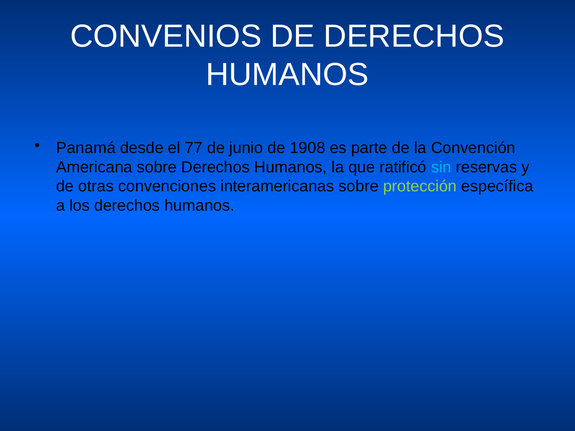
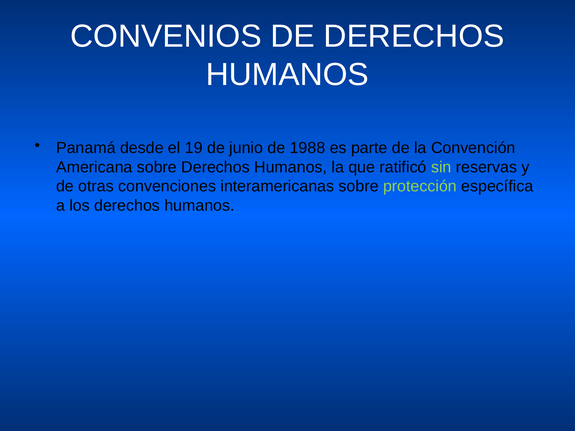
77: 77 -> 19
1908: 1908 -> 1988
sin colour: light blue -> light green
